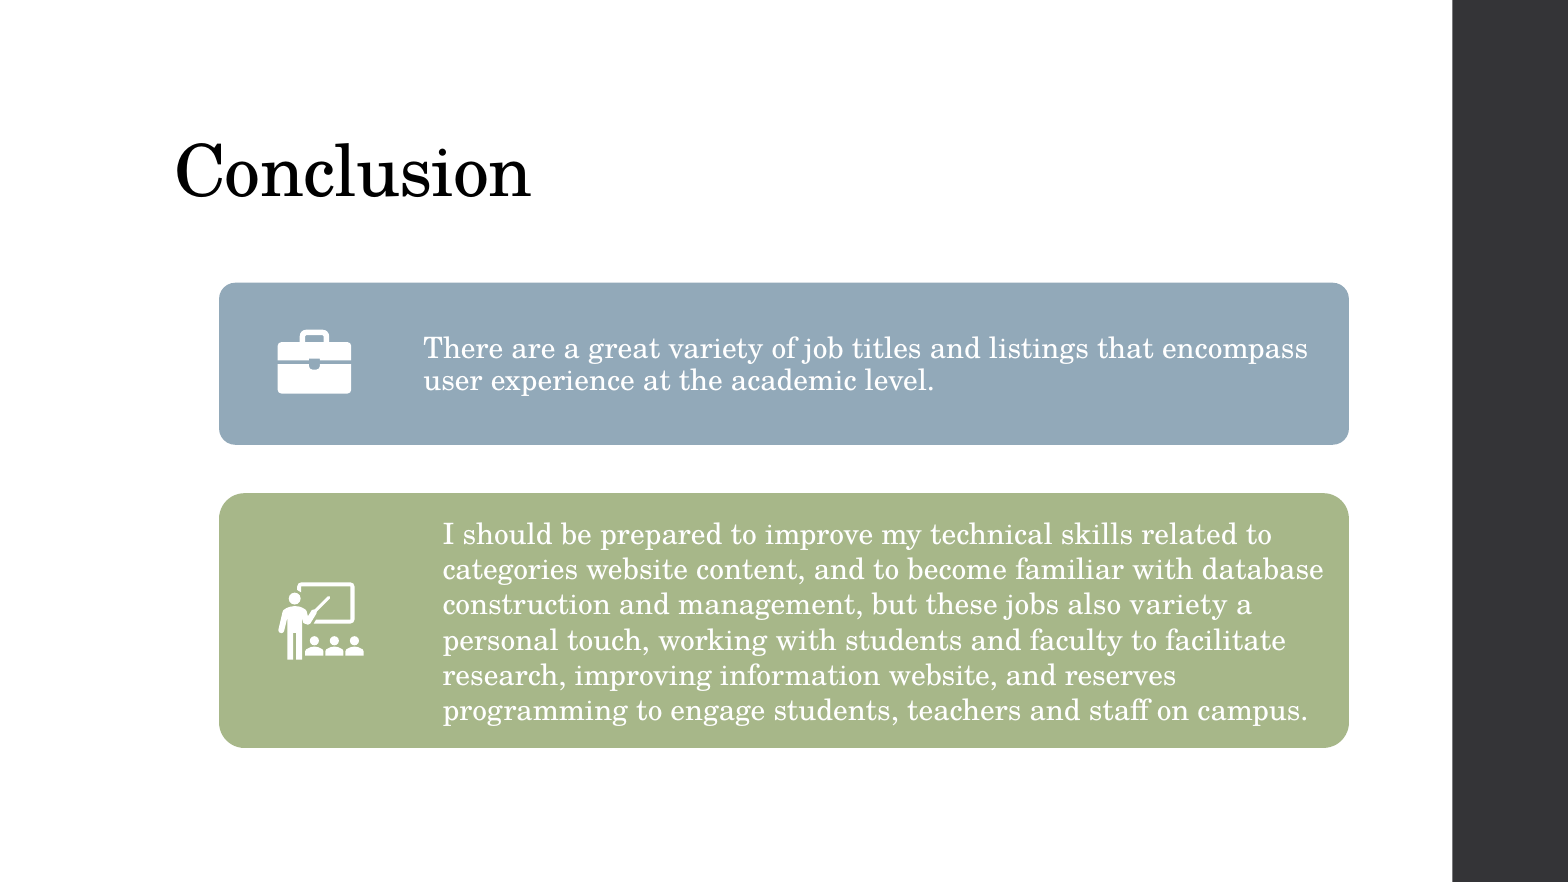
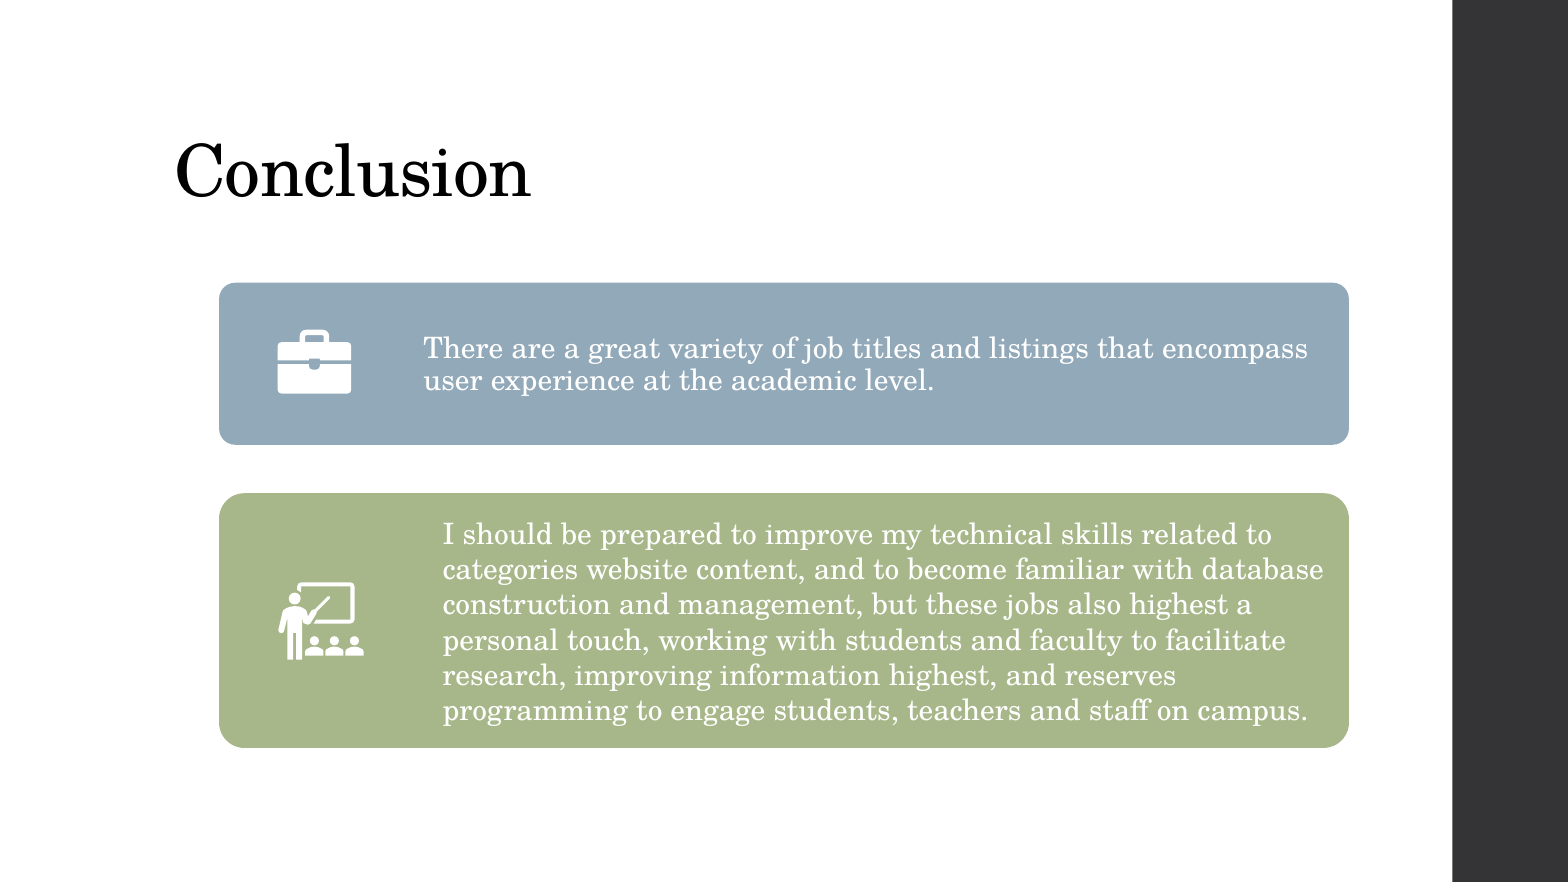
also variety: variety -> highest
information website: website -> highest
